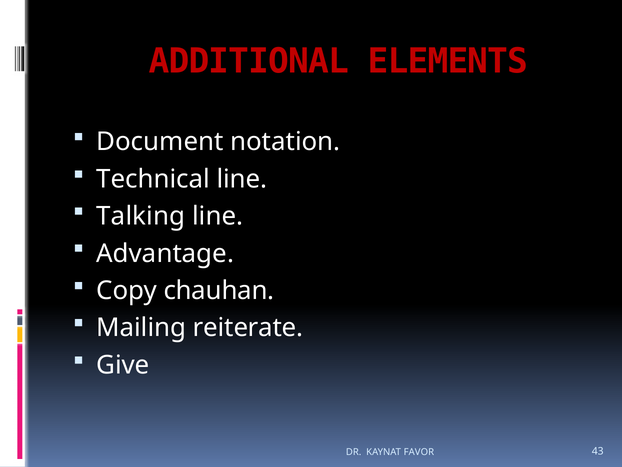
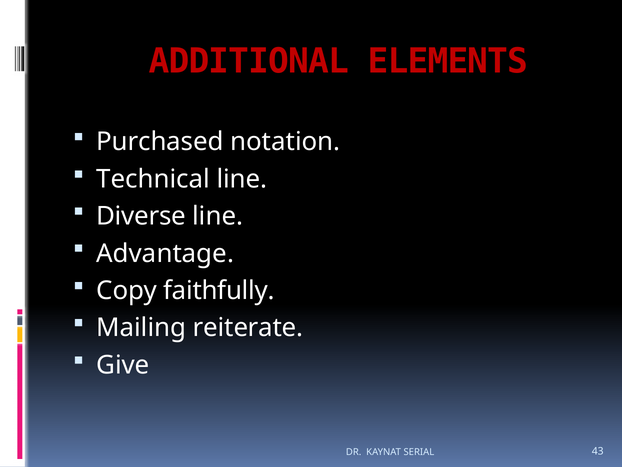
Document: Document -> Purchased
Talking: Talking -> Diverse
chauhan: chauhan -> faithfully
FAVOR: FAVOR -> SERIAL
